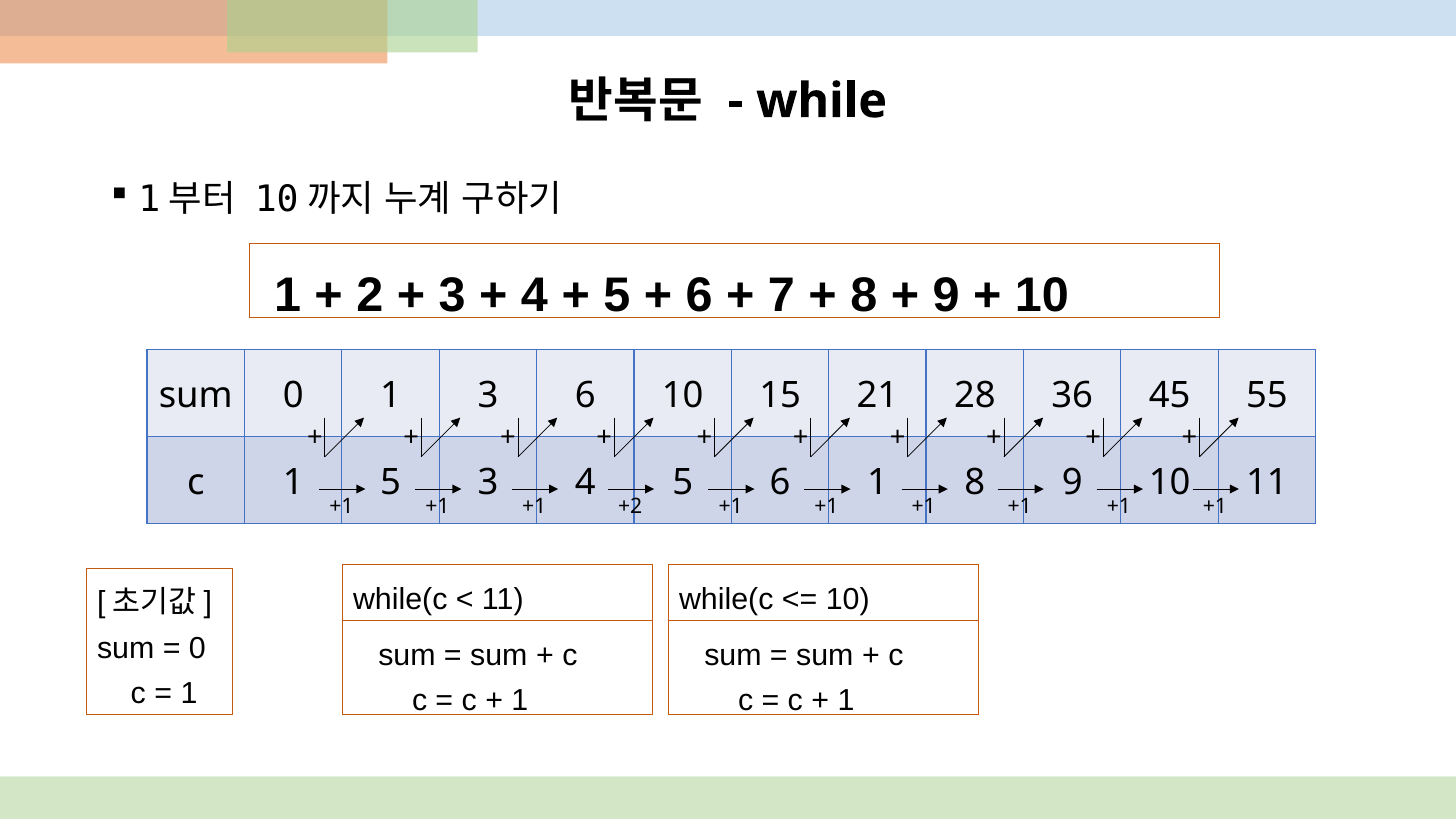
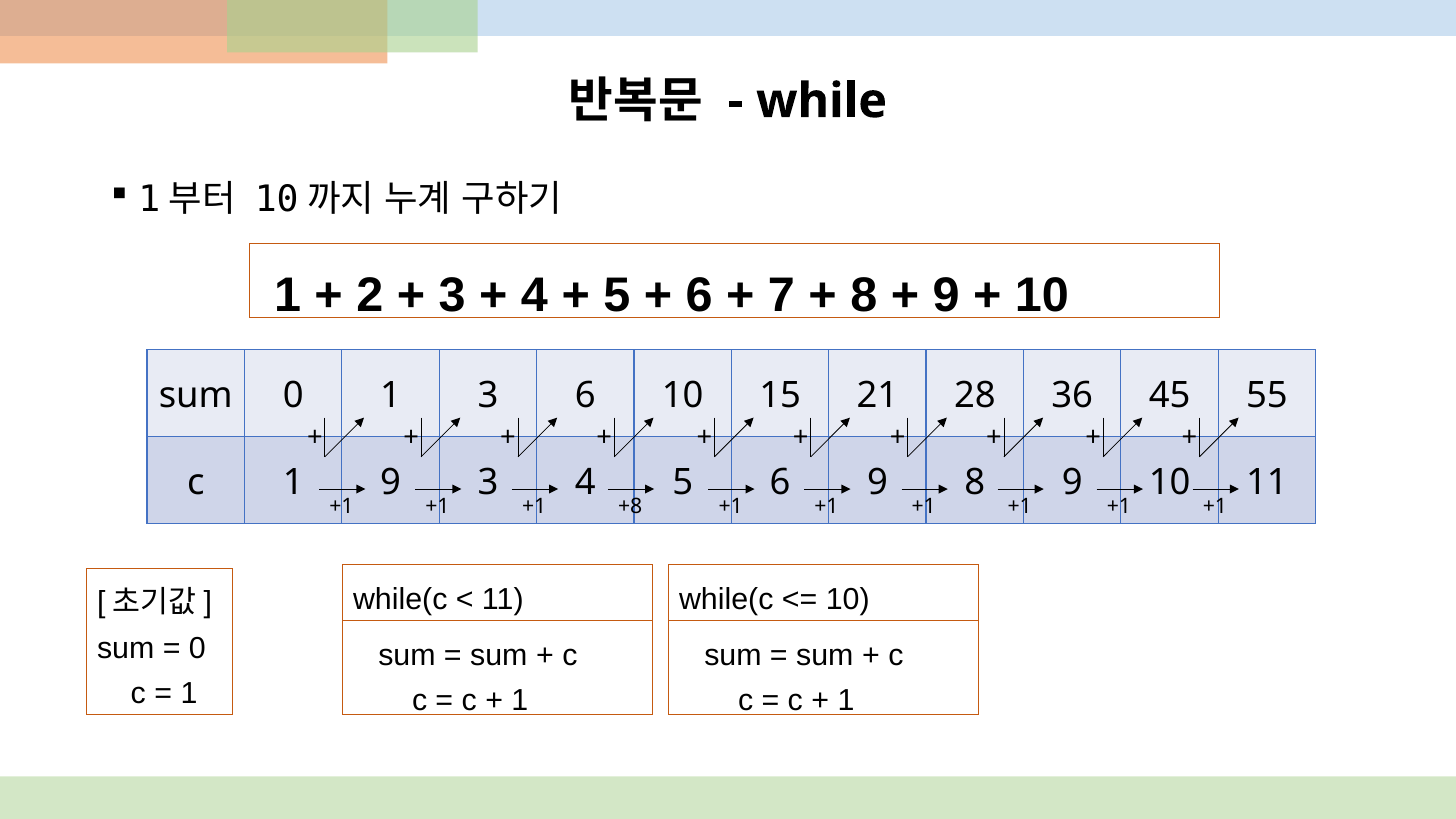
1 5: 5 -> 9
6 1: 1 -> 9
+2: +2 -> +8
